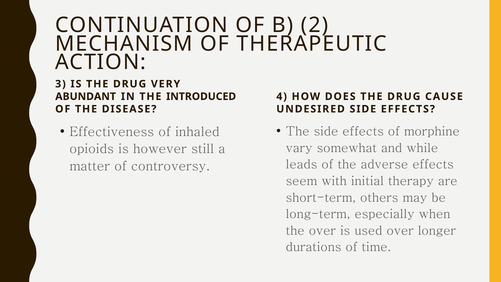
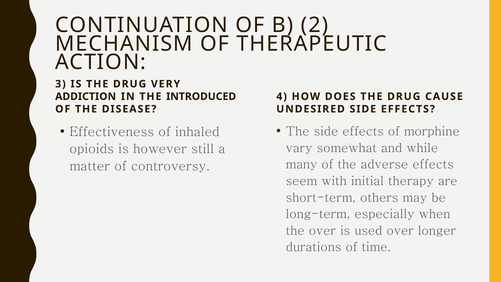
ABUNDANT: ABUNDANT -> ADDICTION
leads: leads -> many
